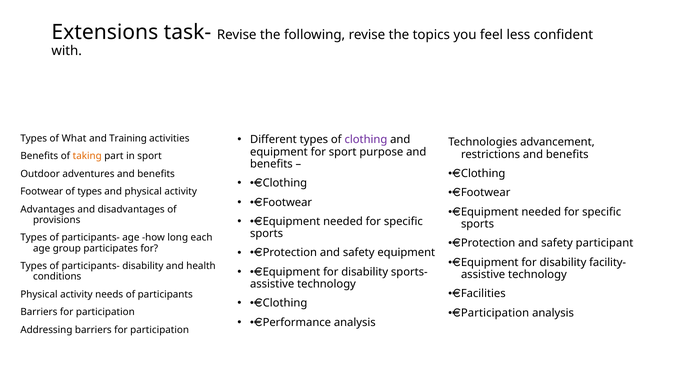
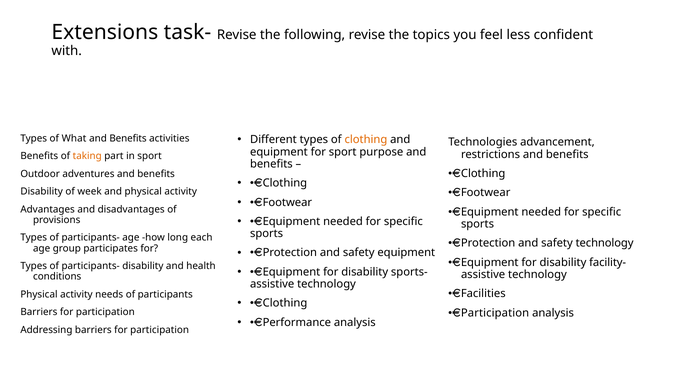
clothing at (366, 140) colour: purple -> orange
Training at (128, 138): Training -> Benefits
Footwear at (42, 191): Footwear -> Disability
of types: types -> week
safety participant: participant -> technology
